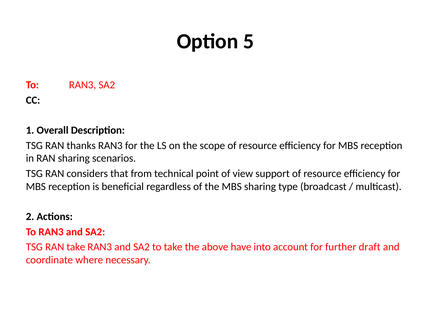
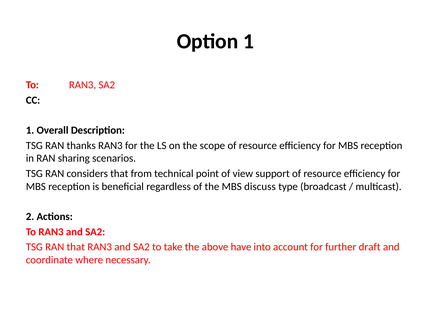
Option 5: 5 -> 1
MBS sharing: sharing -> discuss
RAN take: take -> that
